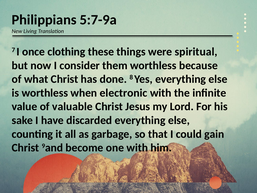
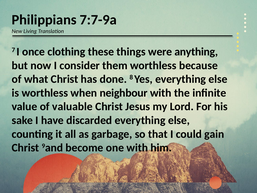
5:7-9a: 5:7-9a -> 7:7-9a
spiritual: spiritual -> anything
electronic: electronic -> neighbour
